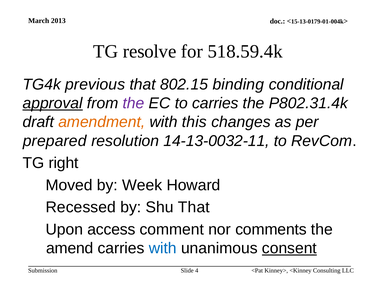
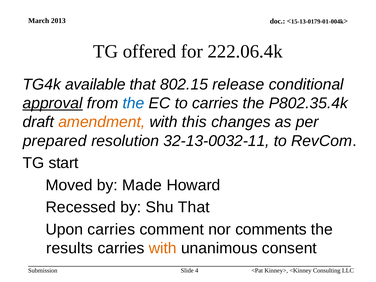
resolve: resolve -> offered
518.59.4k: 518.59.4k -> 222.06.4k
previous: previous -> available
binding: binding -> release
the at (134, 103) colour: purple -> blue
P802.31.4k: P802.31.4k -> P802.35.4k
14-13-0032-11: 14-13-0032-11 -> 32-13-0032-11
right: right -> start
Week: Week -> Made
Upon access: access -> carries
amend: amend -> results
with at (163, 248) colour: blue -> orange
consent underline: present -> none
